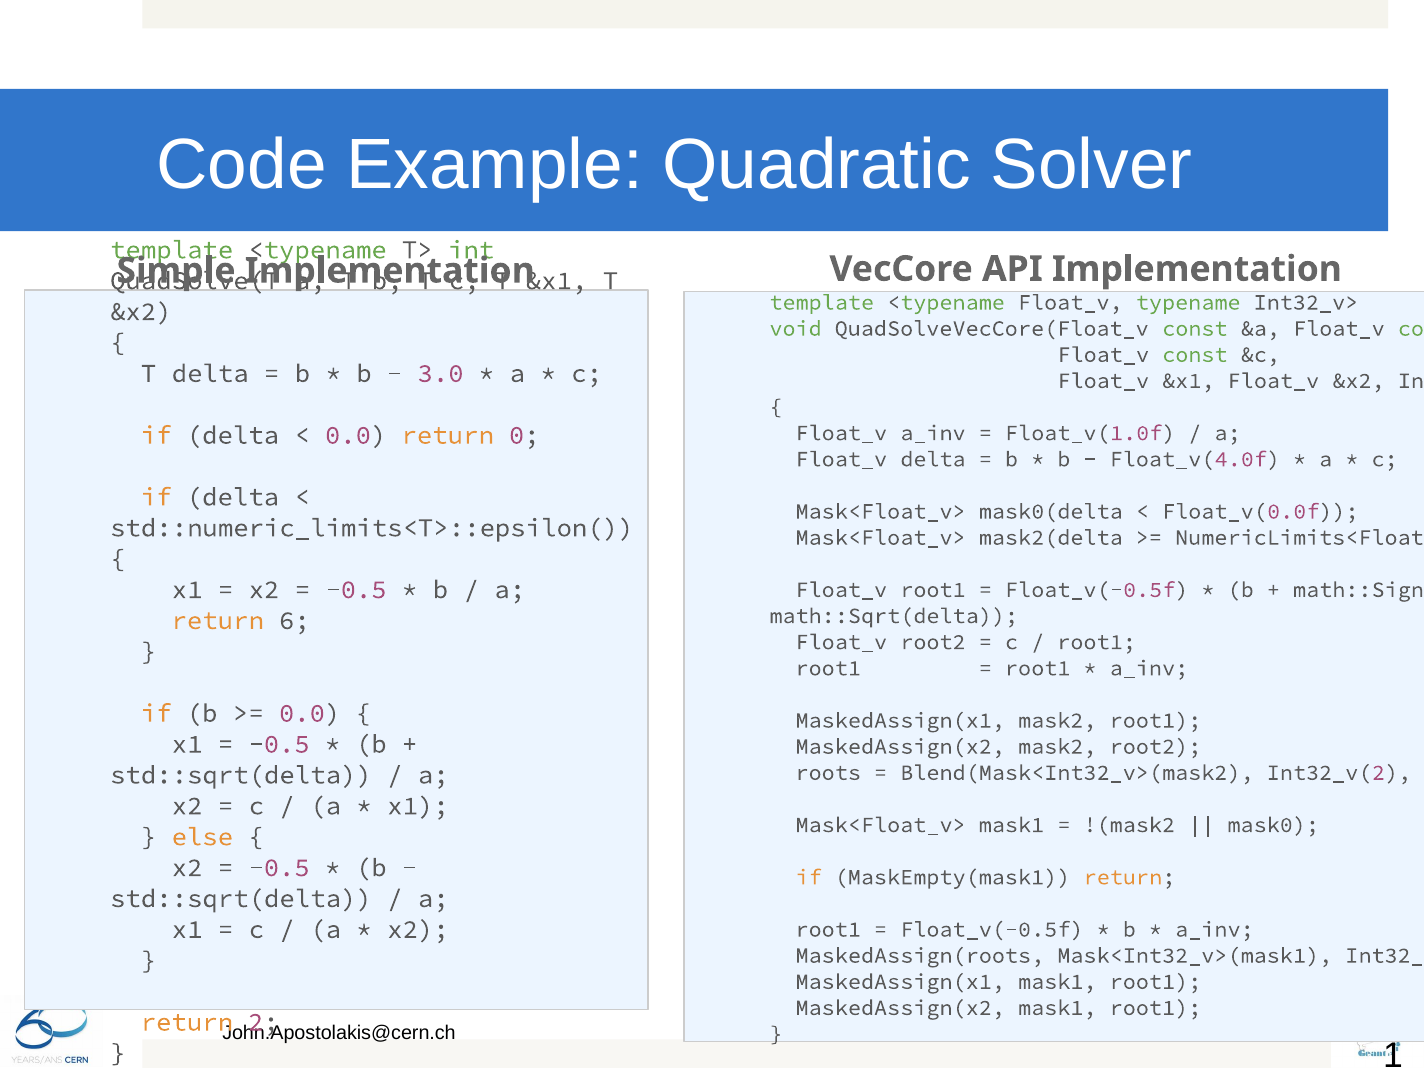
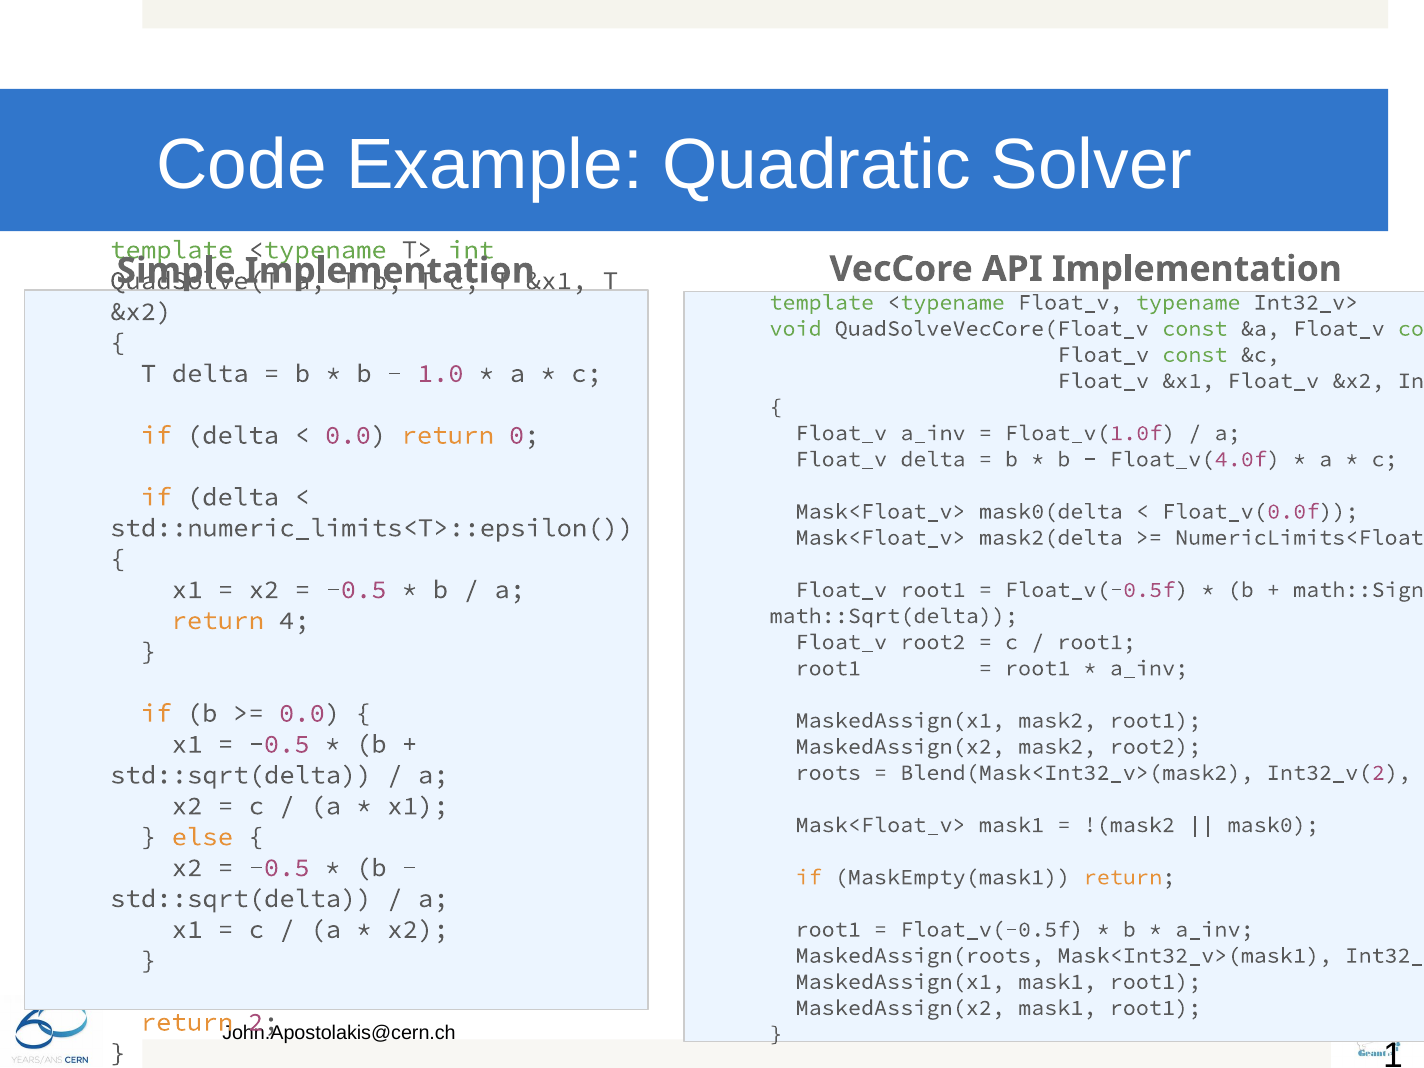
3.0: 3.0 -> 1.0
6: 6 -> 4
